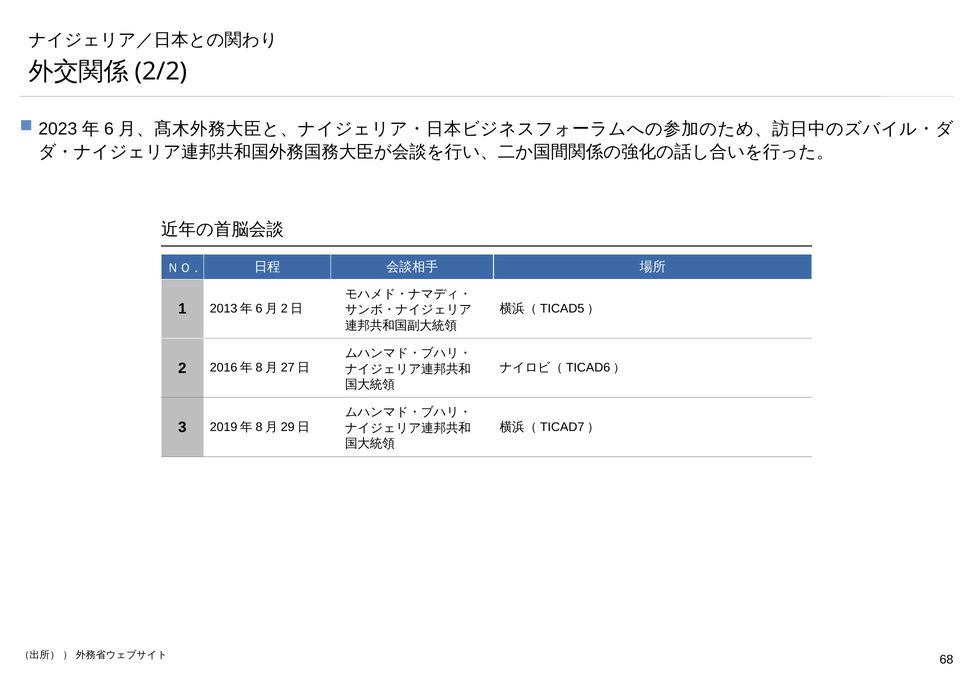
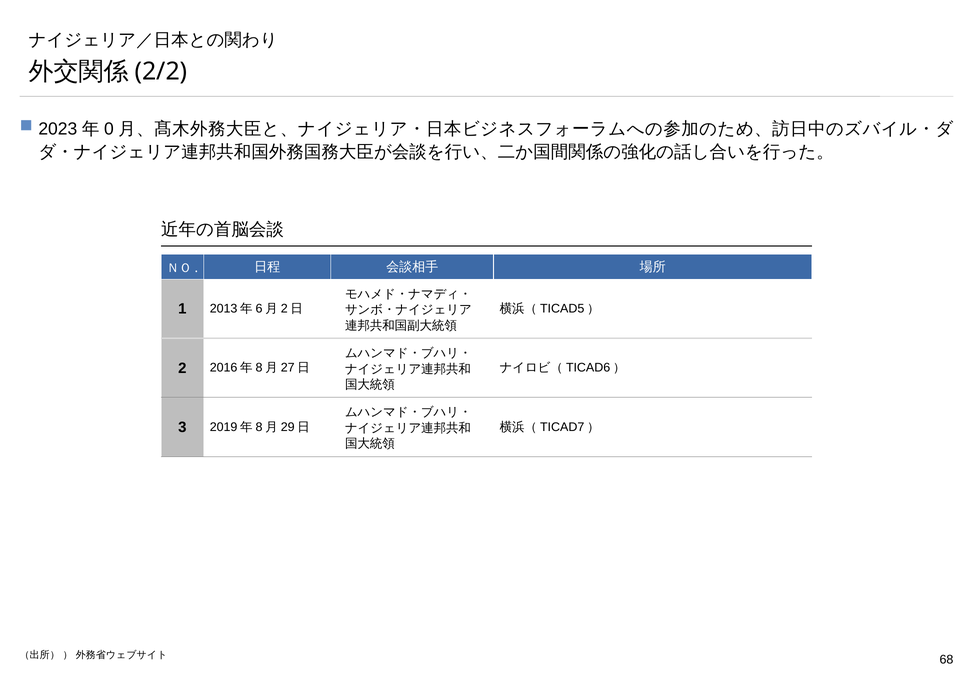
6: 6 -> 0
